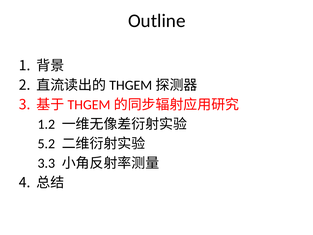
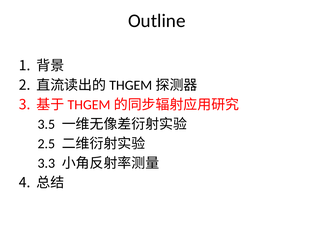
1.2: 1.2 -> 3.5
5.2: 5.2 -> 2.5
